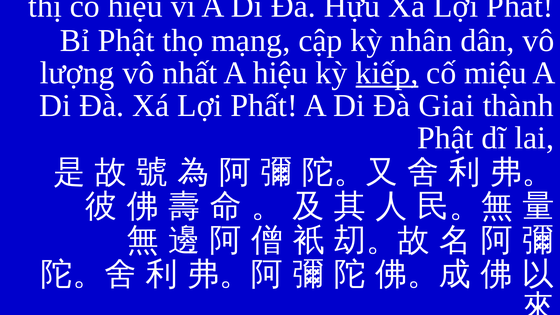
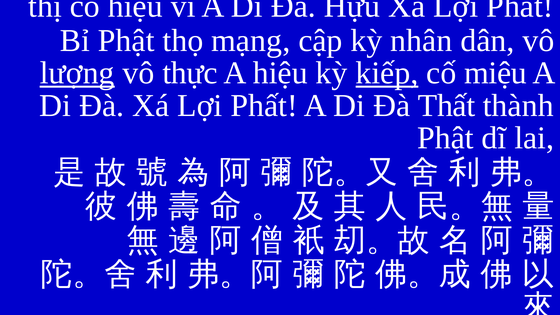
lượng underline: none -> present
nhất: nhất -> thực
Giai: Giai -> Thất
